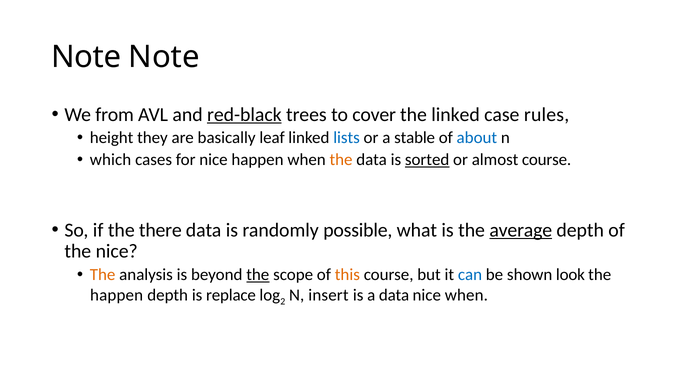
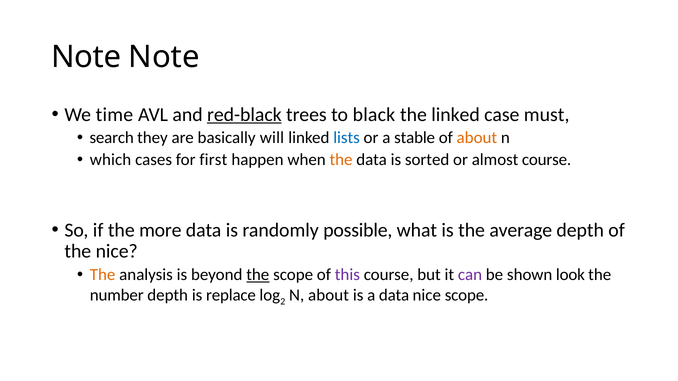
from: from -> time
cover: cover -> black
rules: rules -> must
height: height -> search
leaf: leaf -> will
about at (477, 138) colour: blue -> orange
for nice: nice -> first
sorted underline: present -> none
there: there -> more
average underline: present -> none
this colour: orange -> purple
can colour: blue -> purple
happen at (117, 295): happen -> number
N insert: insert -> about
nice when: when -> scope
